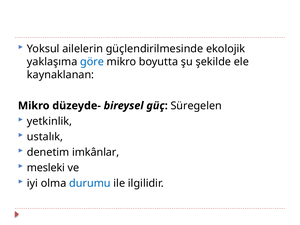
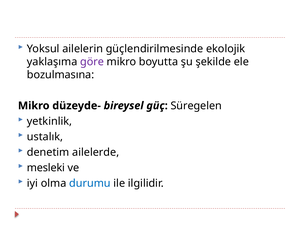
göre colour: blue -> purple
kaynaklanan: kaynaklanan -> bozulmasına
imkânlar: imkânlar -> ailelerde
